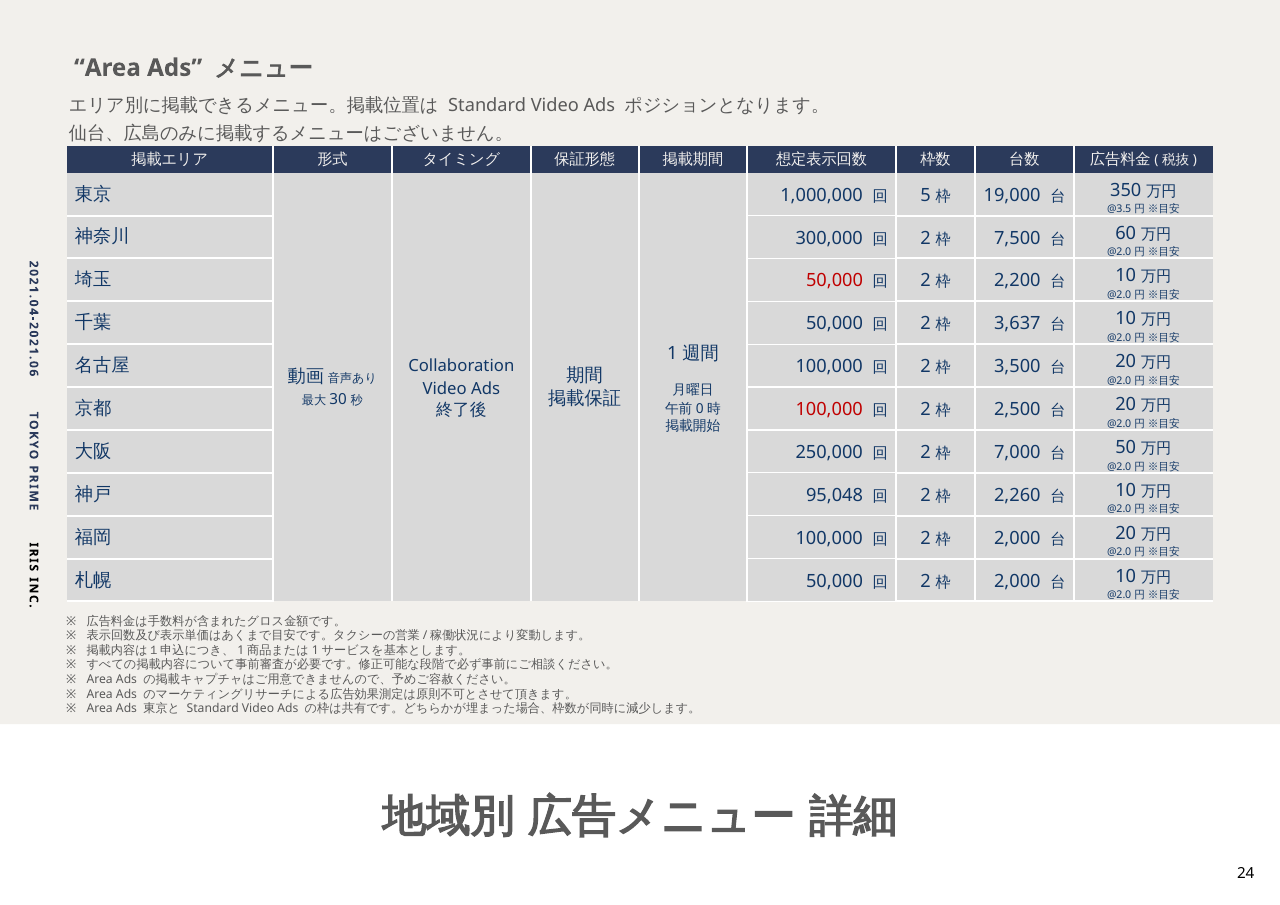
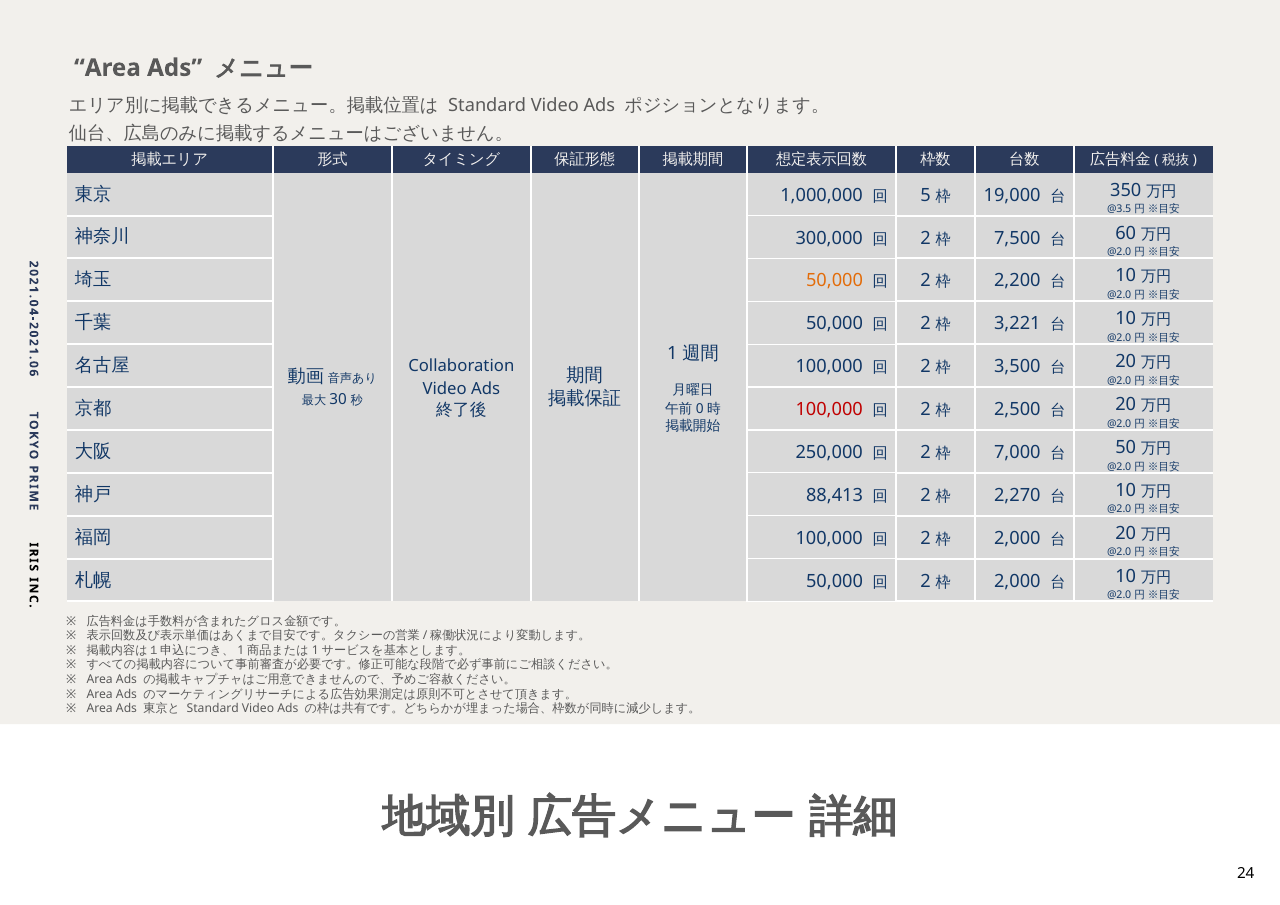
50,000 at (835, 281) colour: red -> orange
3,637: 3,637 -> 3,221
95,048: 95,048 -> 88,413
2,260: 2,260 -> 2,270
